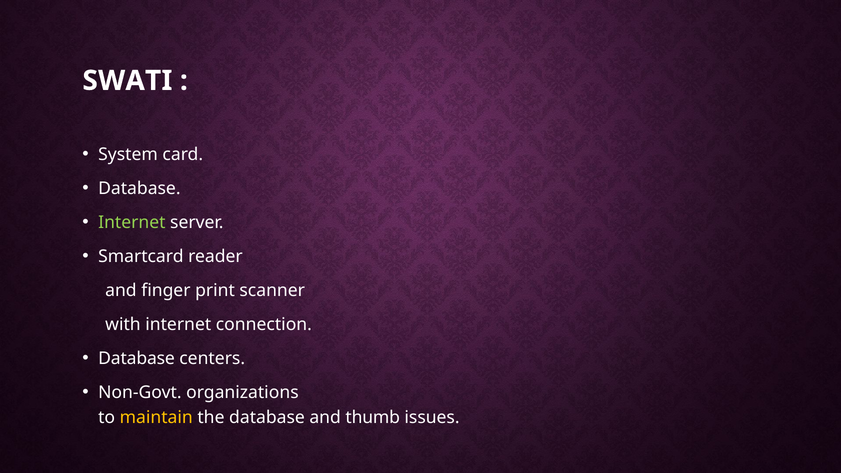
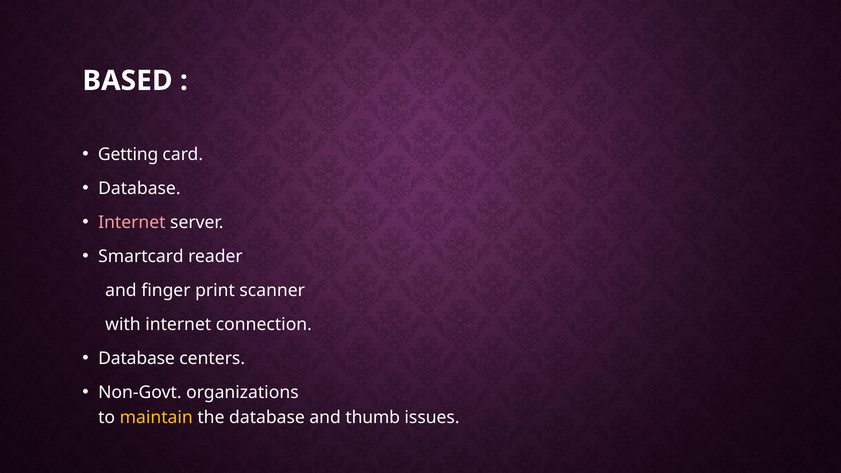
SWATI: SWATI -> BASED
System: System -> Getting
Internet at (132, 222) colour: light green -> pink
